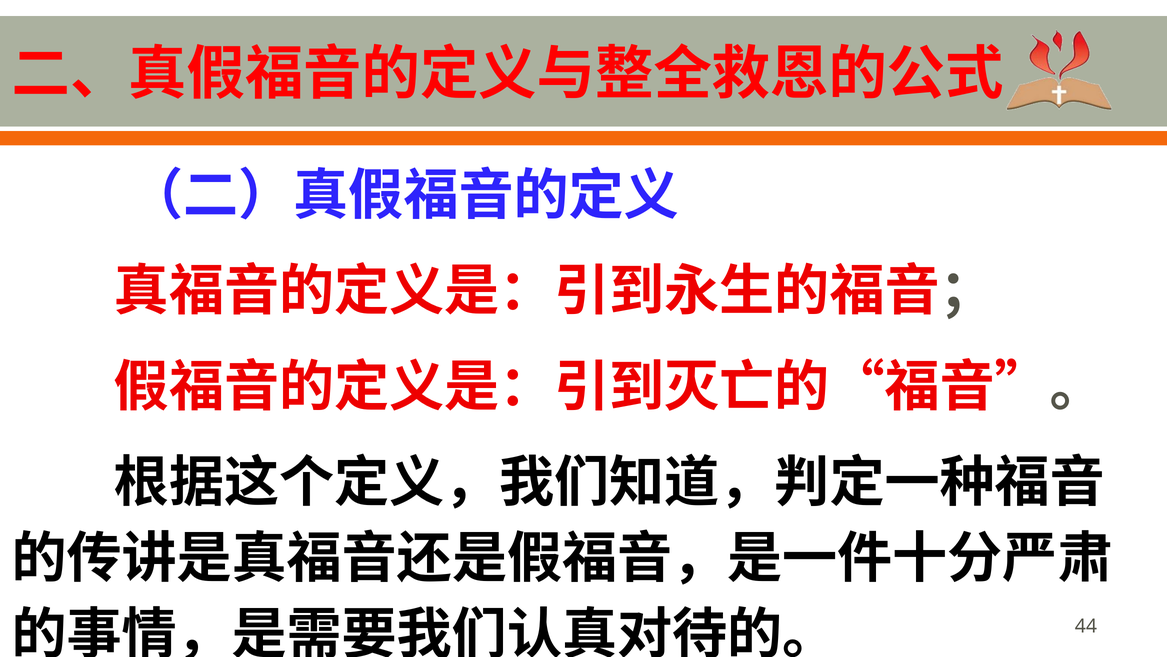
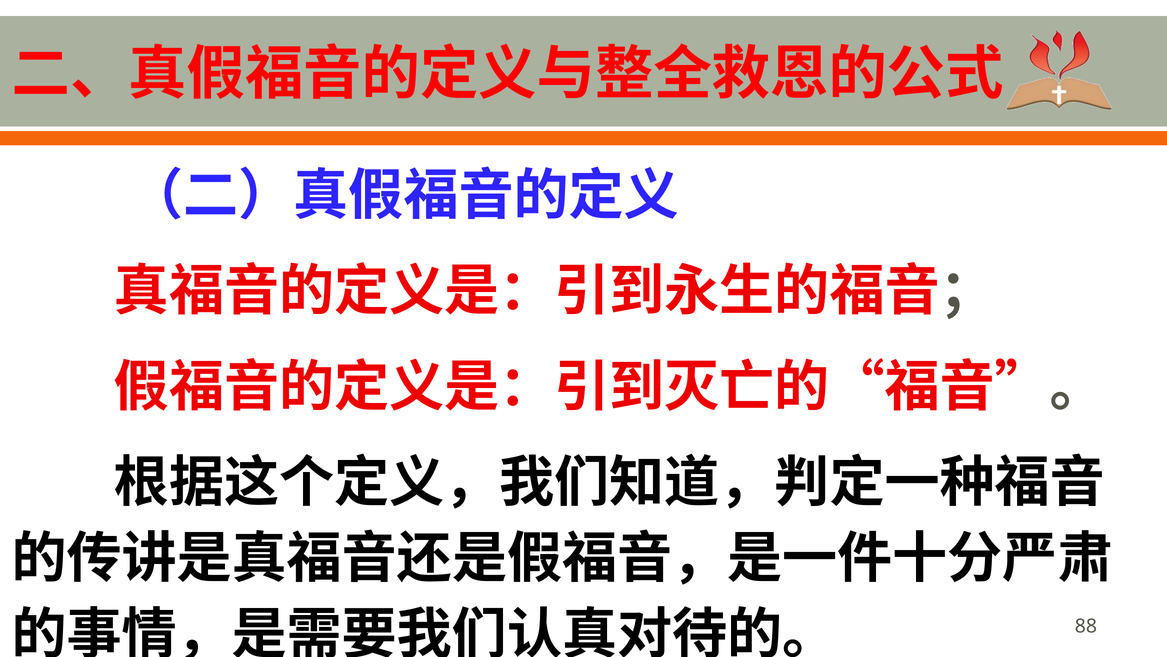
44: 44 -> 88
